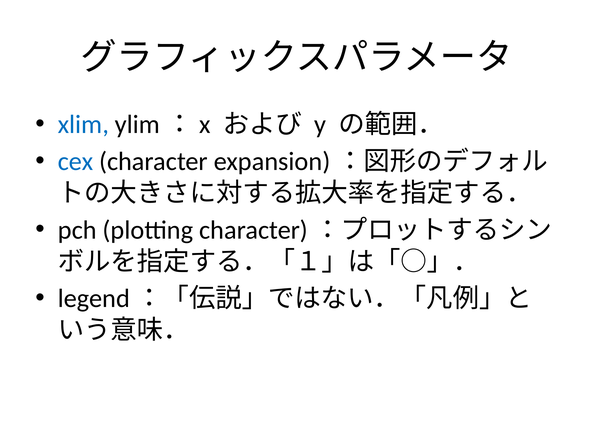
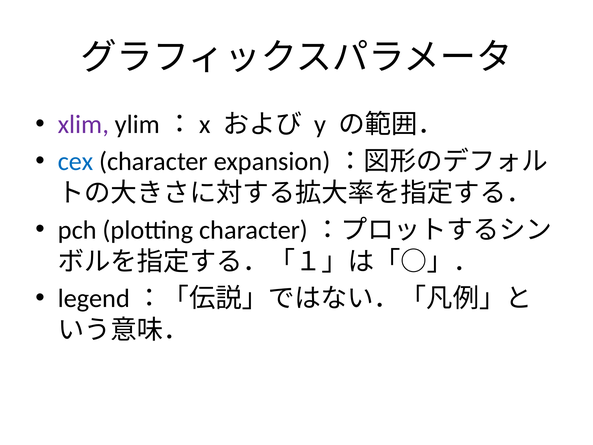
xlim colour: blue -> purple
